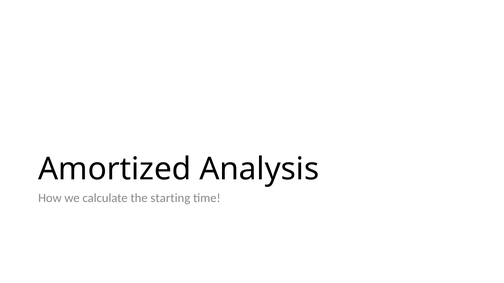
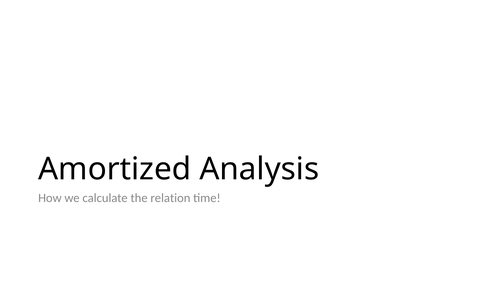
starting: starting -> relation
